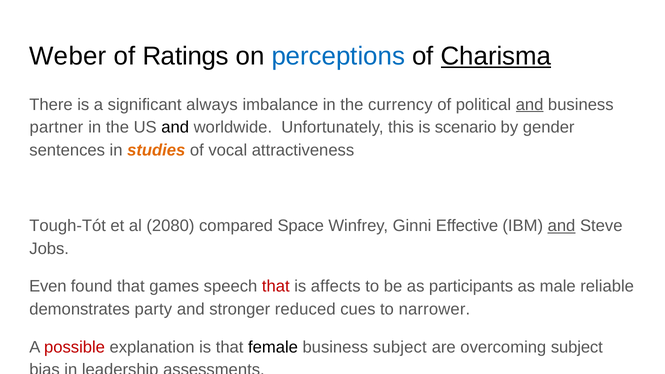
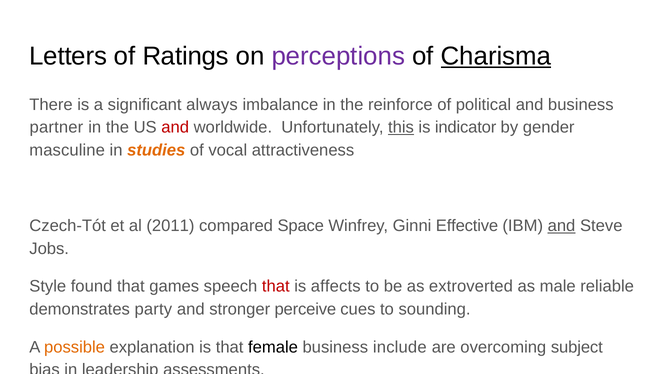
Weber: Weber -> Letters
perceptions colour: blue -> purple
currency: currency -> reinforce
and at (530, 105) underline: present -> none
and at (175, 128) colour: black -> red
this underline: none -> present
scenario: scenario -> indicator
sentences: sentences -> masculine
Tough-Tót: Tough-Tót -> Czech-Tót
2080: 2080 -> 2011
Even: Even -> Style
participants: participants -> extroverted
reduced: reduced -> perceive
narrower: narrower -> sounding
possible colour: red -> orange
business subject: subject -> include
